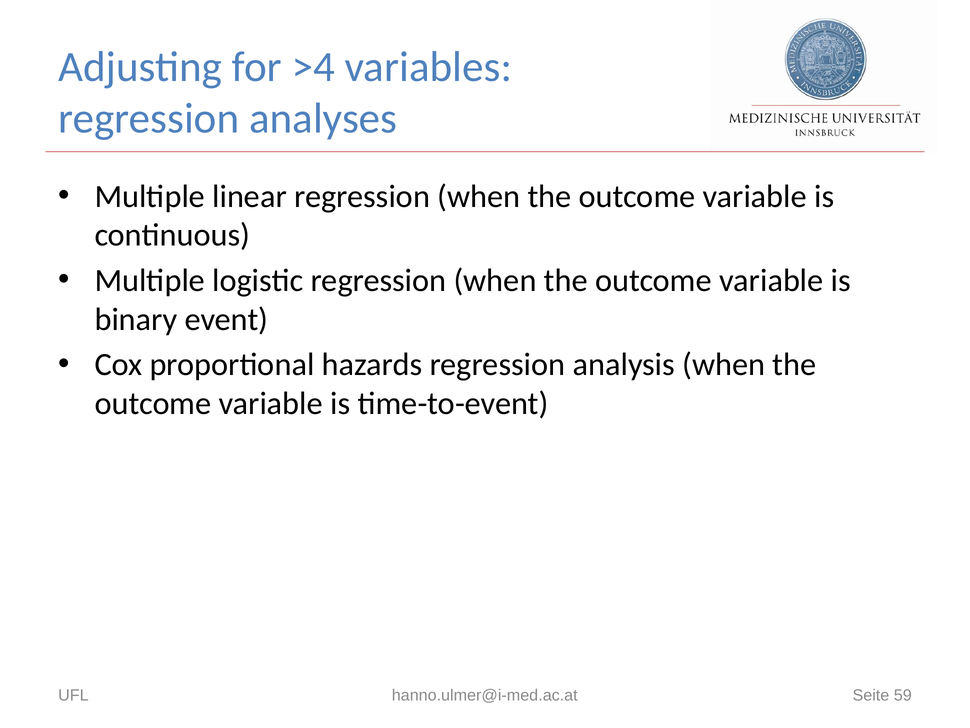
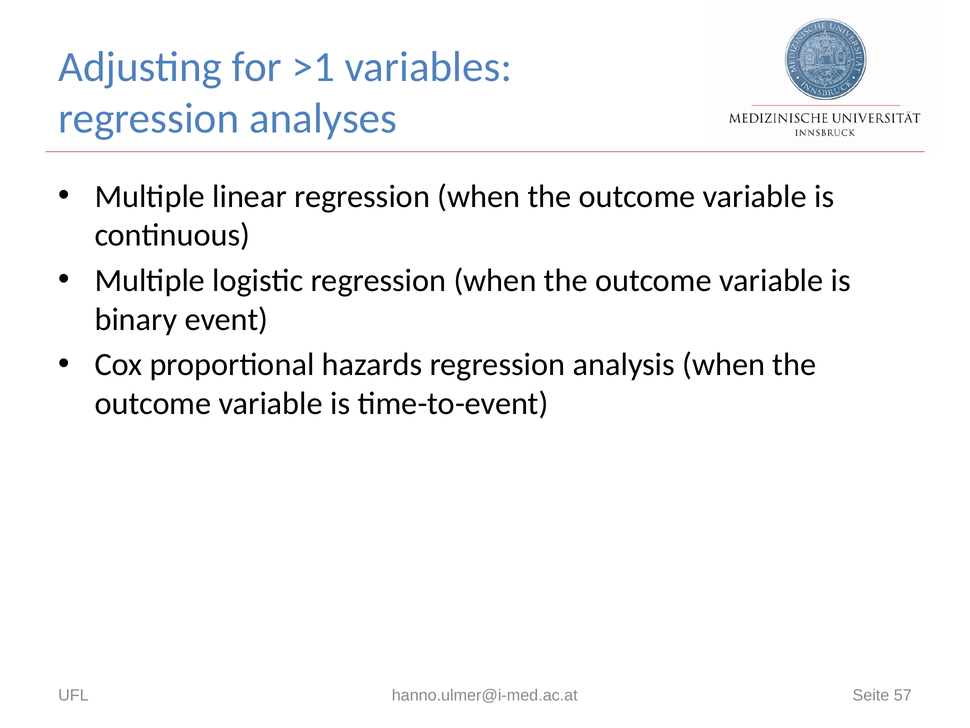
>4: >4 -> >1
59: 59 -> 57
